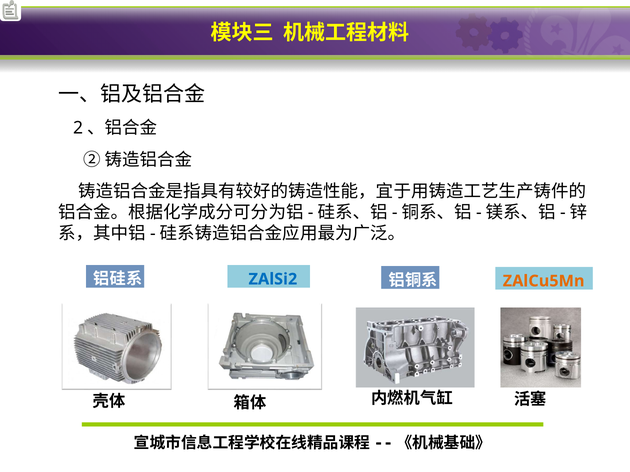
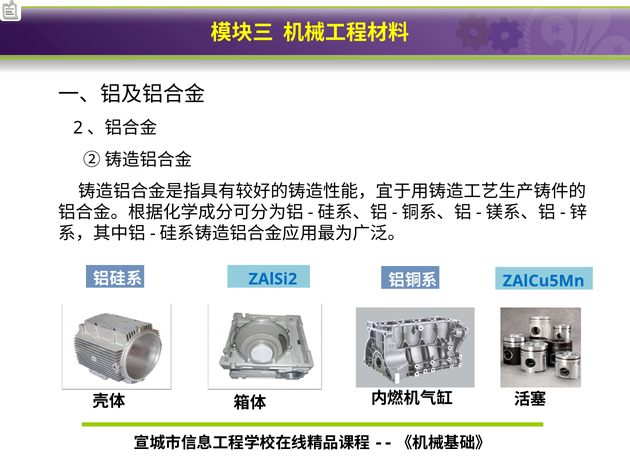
ZAlCu5Mn colour: orange -> blue
